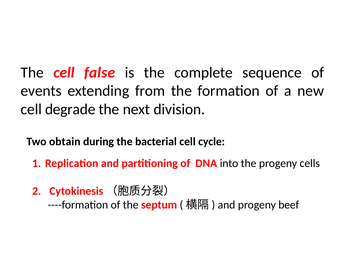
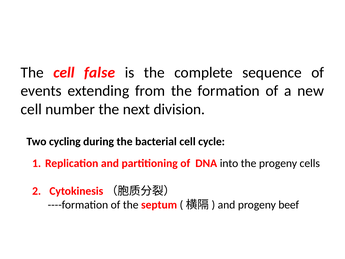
degrade: degrade -> number
obtain: obtain -> cycling
